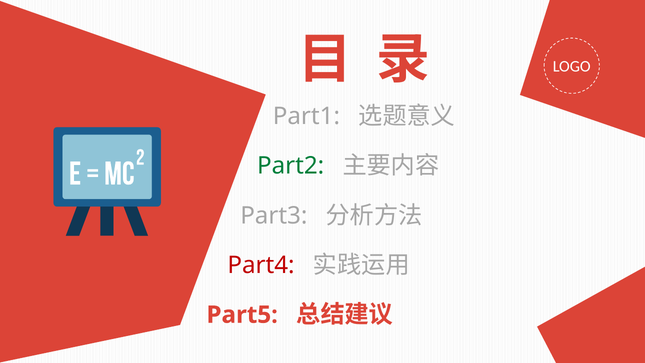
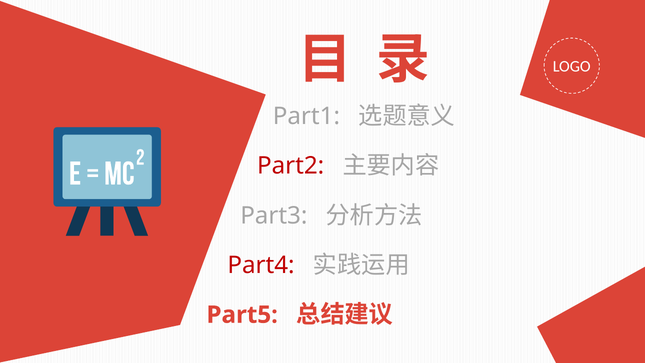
Part2 colour: green -> red
